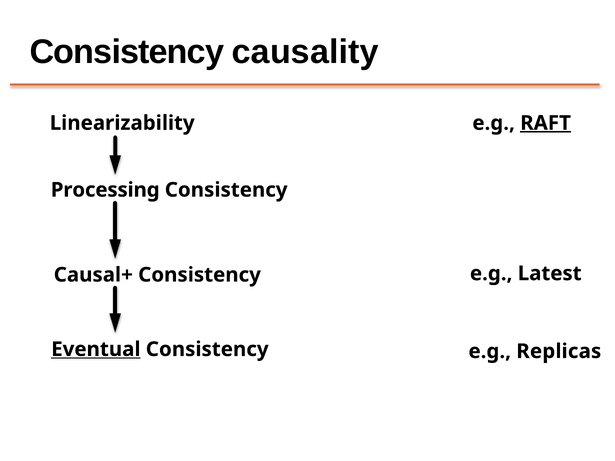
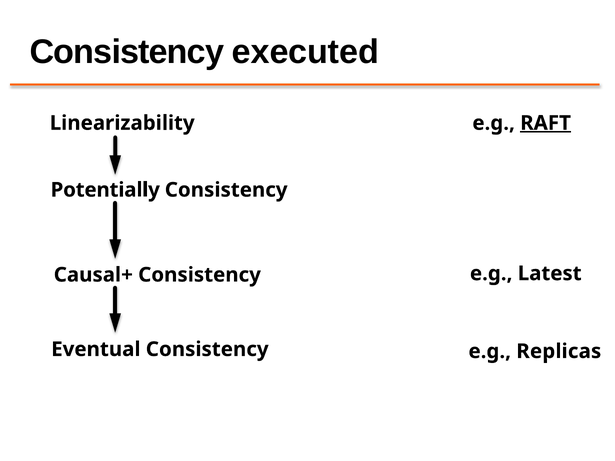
causality: causality -> executed
Processing: Processing -> Potentially
Eventual underline: present -> none
